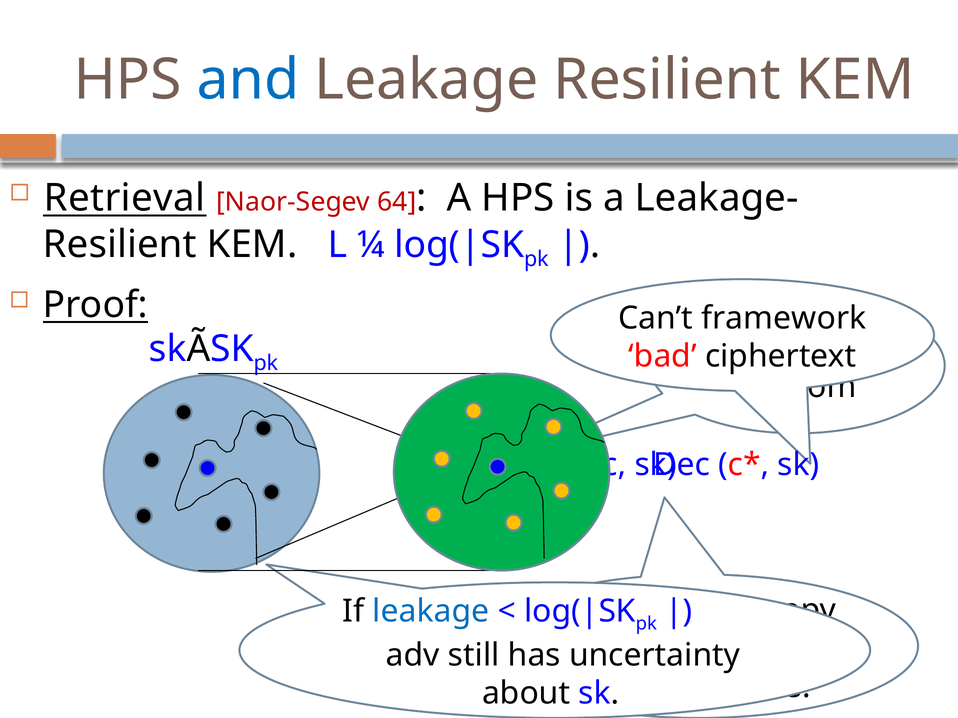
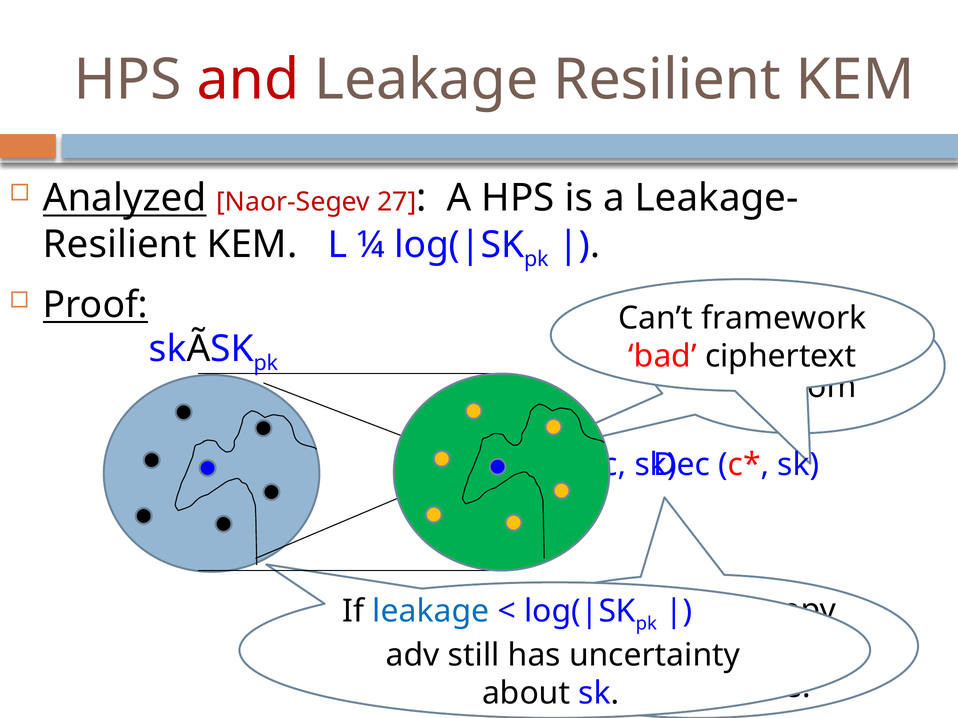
and colour: blue -> red
Retrieval: Retrieval -> Analyzed
64: 64 -> 27
